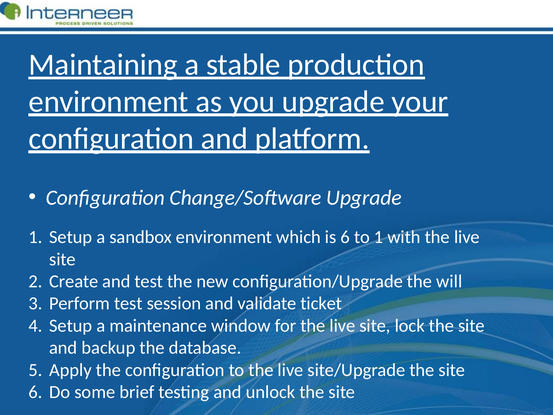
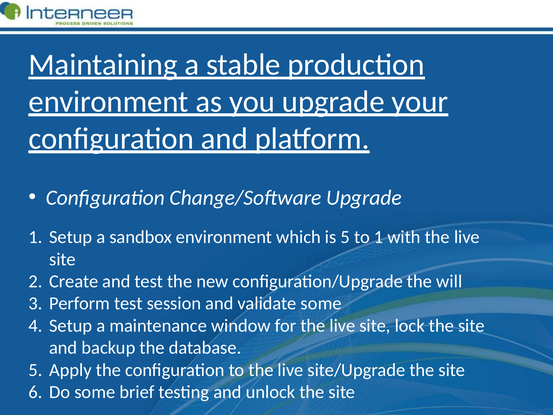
is 6: 6 -> 5
validate ticket: ticket -> some
